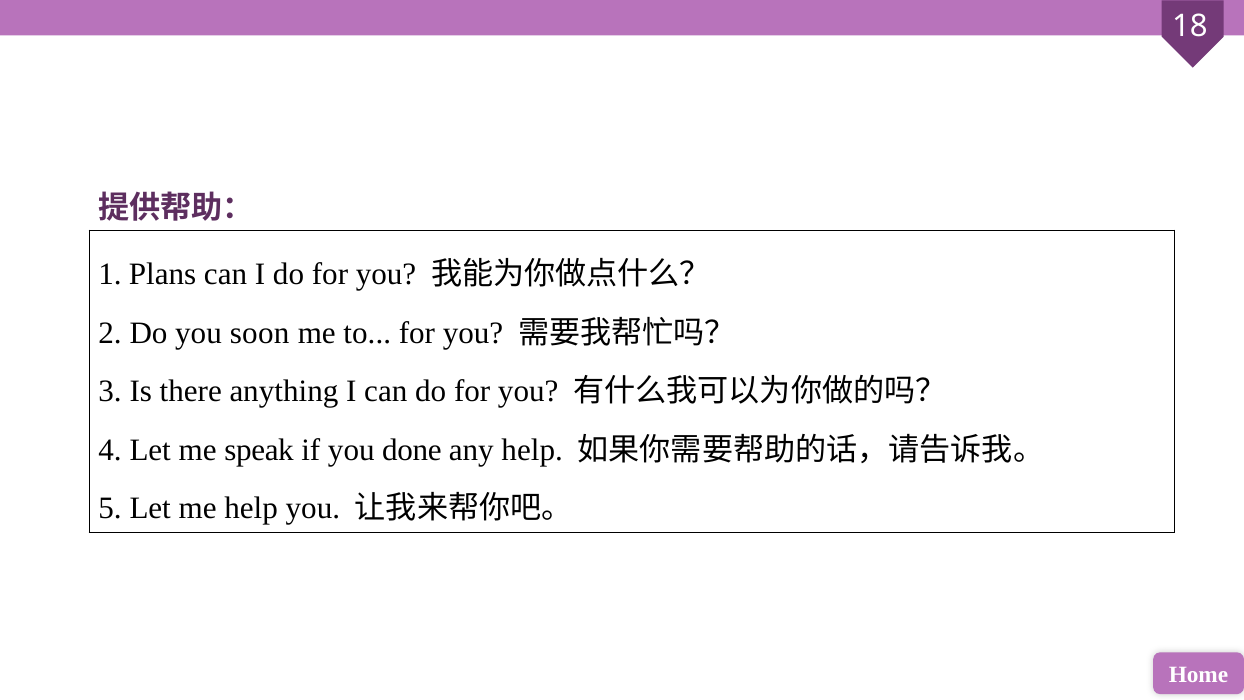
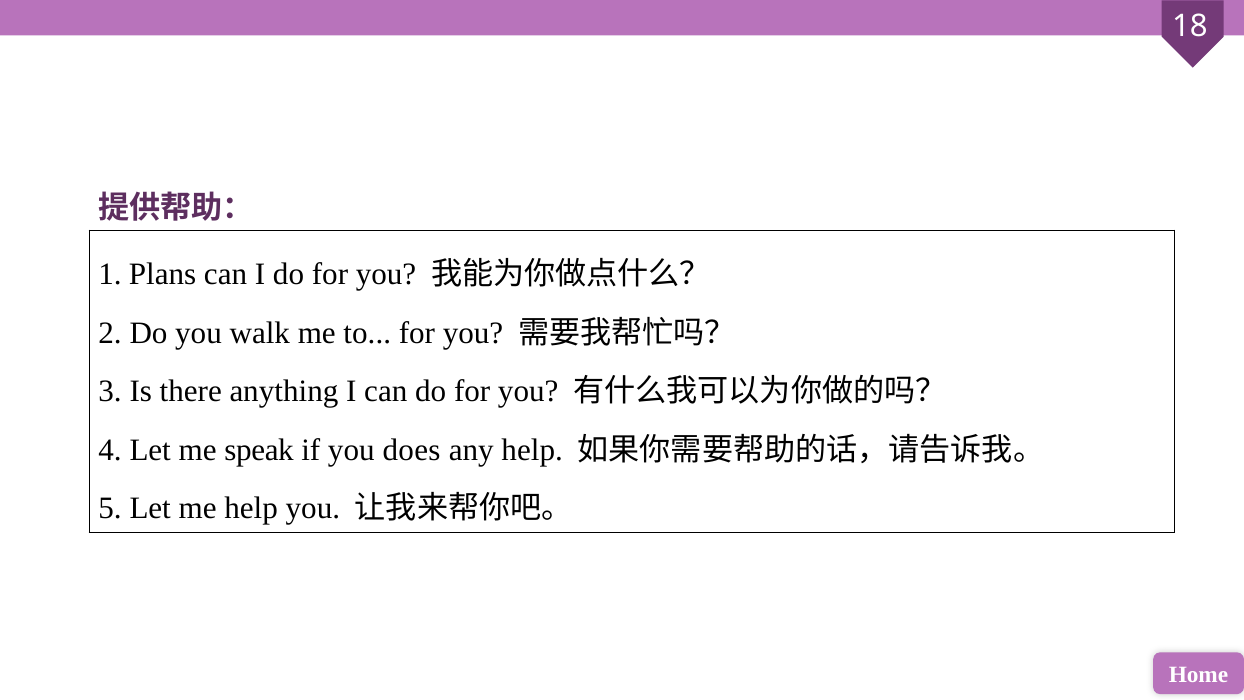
soon: soon -> walk
done: done -> does
